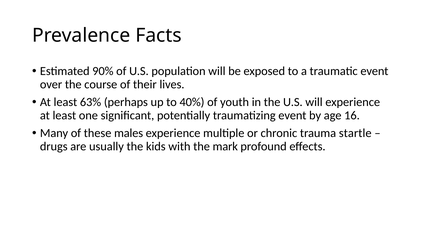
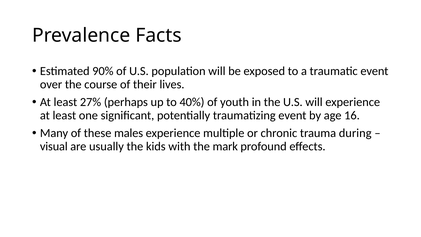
63%: 63% -> 27%
startle: startle -> during
drugs: drugs -> visual
